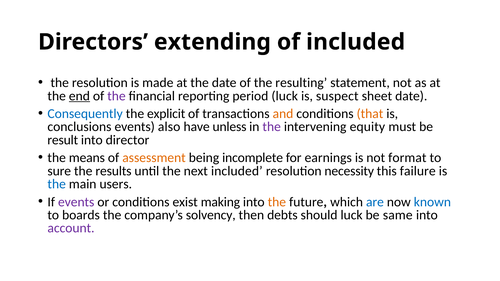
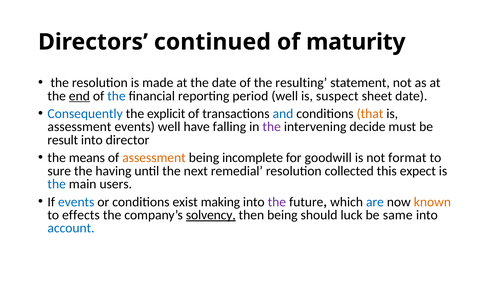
extending: extending -> continued
of included: included -> maturity
the at (116, 96) colour: purple -> blue
period luck: luck -> well
and colour: orange -> blue
conclusions at (79, 127): conclusions -> assessment
events also: also -> well
unless: unless -> falling
equity: equity -> decide
earnings: earnings -> goodwill
results: results -> having
next included: included -> remedial
necessity: necessity -> collected
failure: failure -> expect
events at (76, 202) colour: purple -> blue
the at (277, 202) colour: orange -> purple
known colour: blue -> orange
boards: boards -> effects
solvency underline: none -> present
then debts: debts -> being
account colour: purple -> blue
